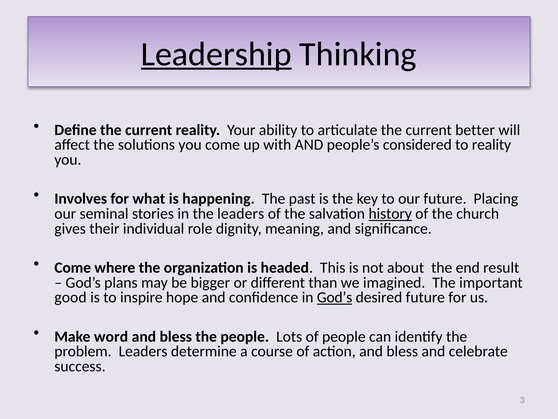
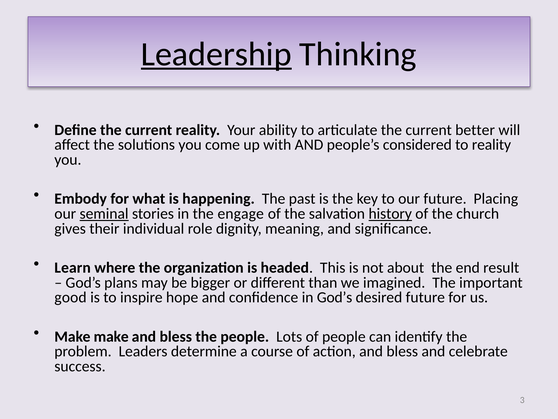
Involves: Involves -> Embody
seminal underline: none -> present
the leaders: leaders -> engage
Come at (73, 267): Come -> Learn
God’s at (335, 297) underline: present -> none
Make word: word -> make
